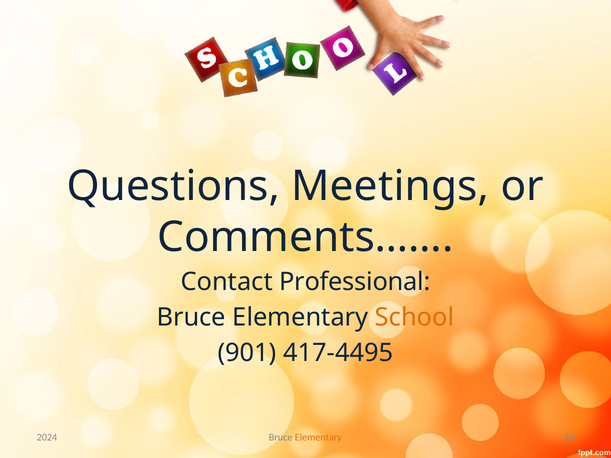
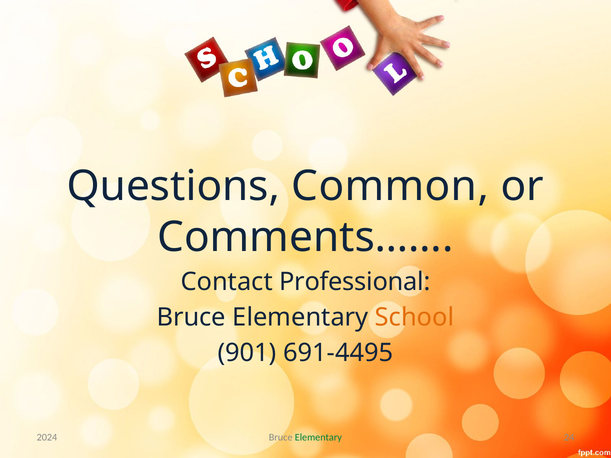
Meetings: Meetings -> Common
417-4495: 417-4495 -> 691-4495
Elementary at (318, 438) colour: orange -> green
